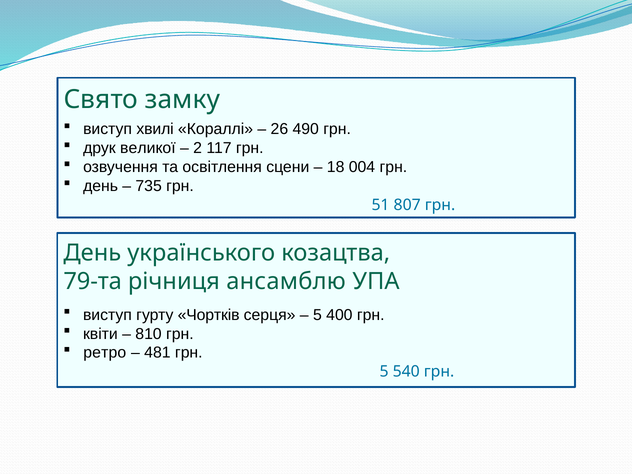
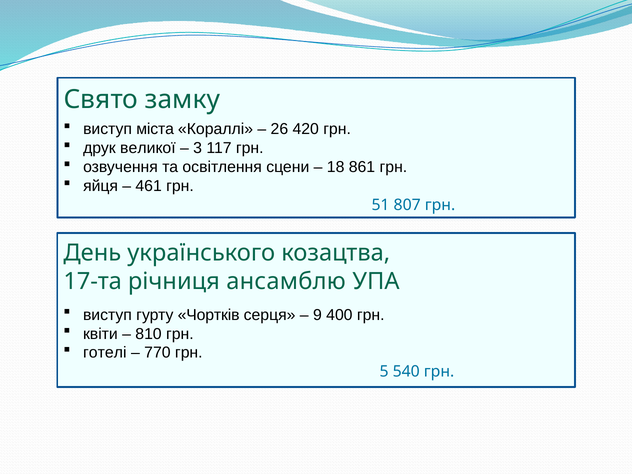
хвилі: хвилі -> міста
490: 490 -> 420
2: 2 -> 3
004: 004 -> 861
день at (101, 186): день -> яйця
735: 735 -> 461
79-та: 79-та -> 17-та
5 at (317, 315): 5 -> 9
ретро: ретро -> готелі
481: 481 -> 770
